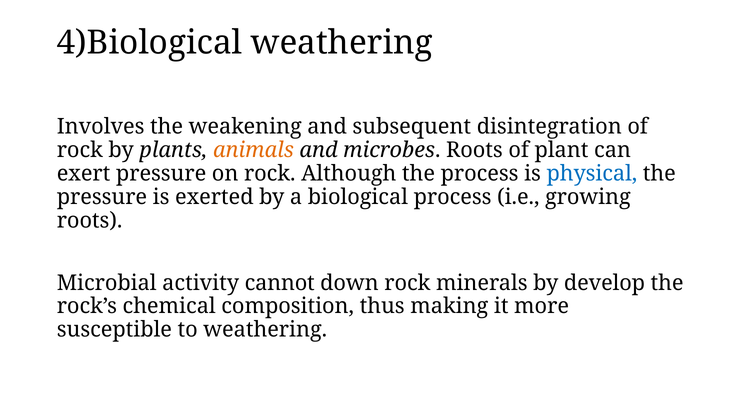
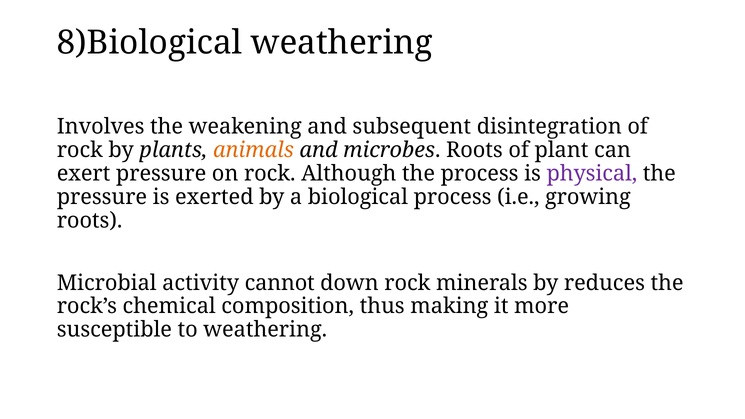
4)Biological: 4)Biological -> 8)Biological
physical colour: blue -> purple
develop: develop -> reduces
